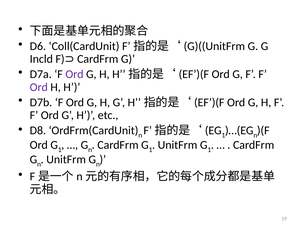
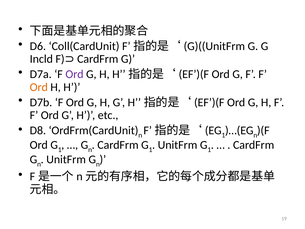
Ord at (39, 87) colour: purple -> orange
